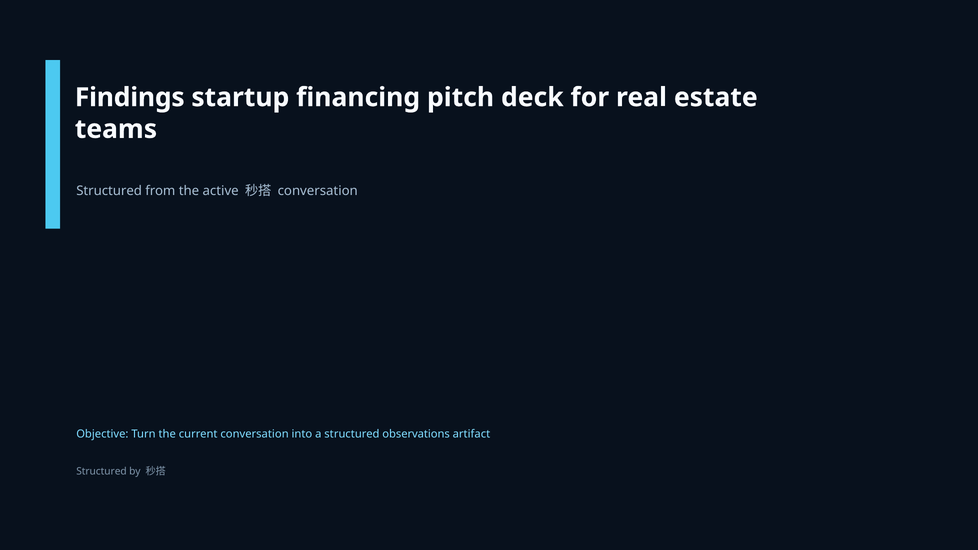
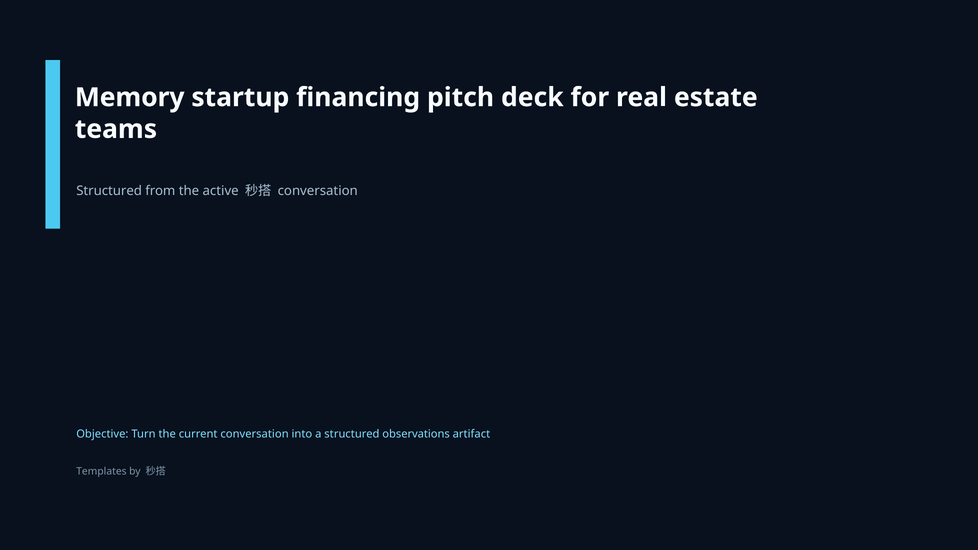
Findings: Findings -> Memory
Structured at (101, 472): Structured -> Templates
